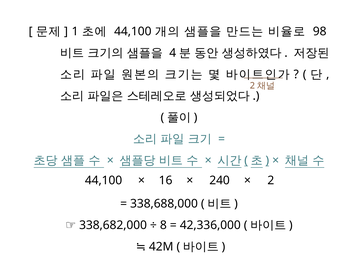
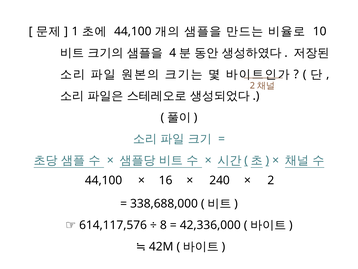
98: 98 -> 10
338,682,000: 338,682,000 -> 614,117,576
